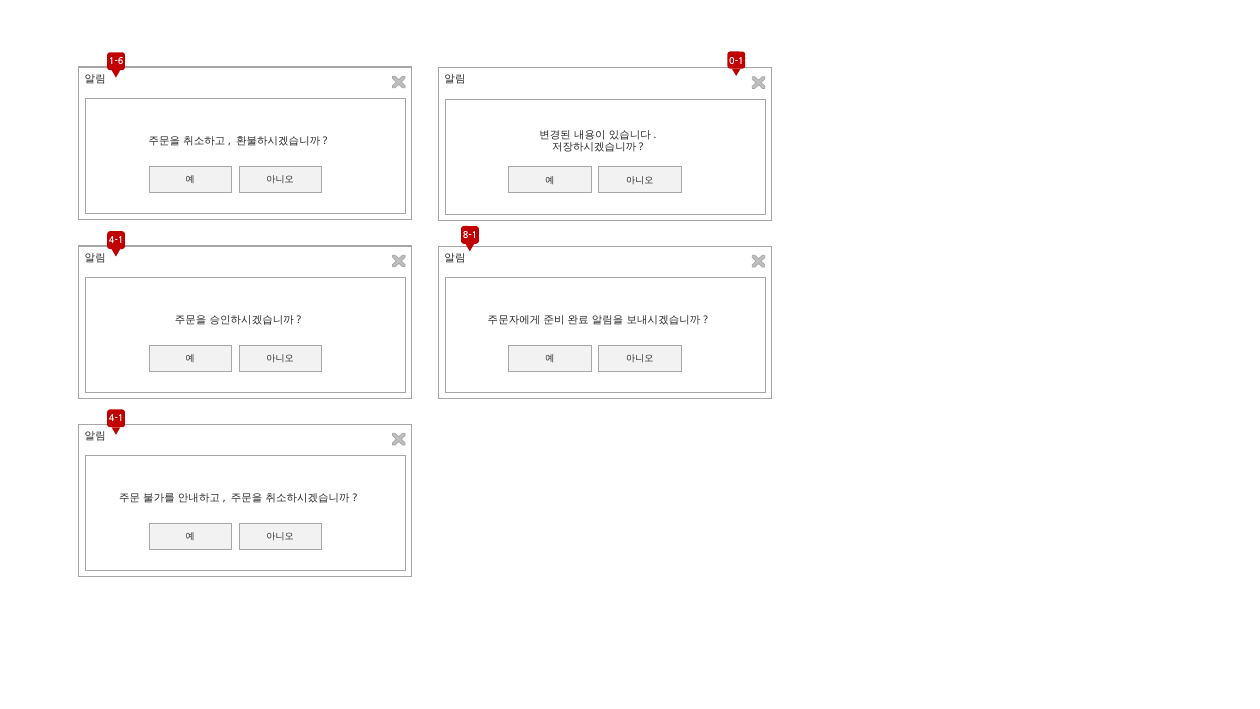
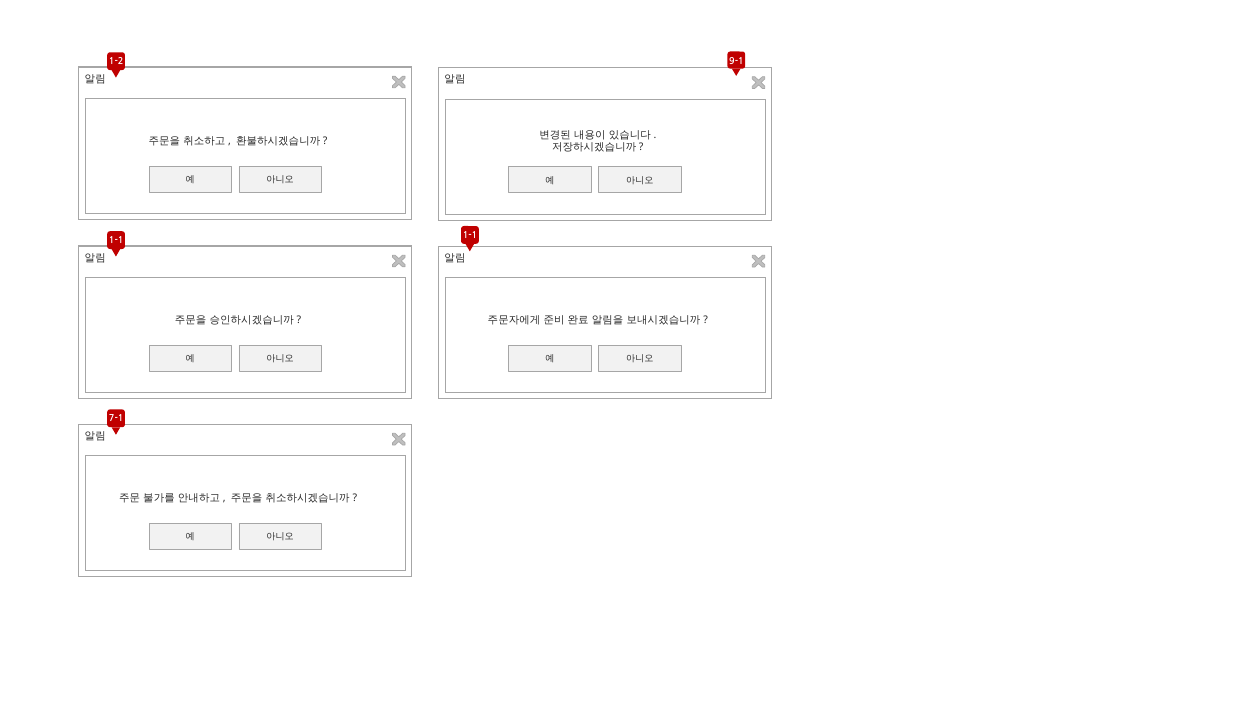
0-1: 0-1 -> 9-1
1-6: 1-6 -> 1-2
8-1 at (470, 235): 8-1 -> 1-1
4-1 at (116, 241): 4-1 -> 1-1
4-1 at (116, 419): 4-1 -> 7-1
